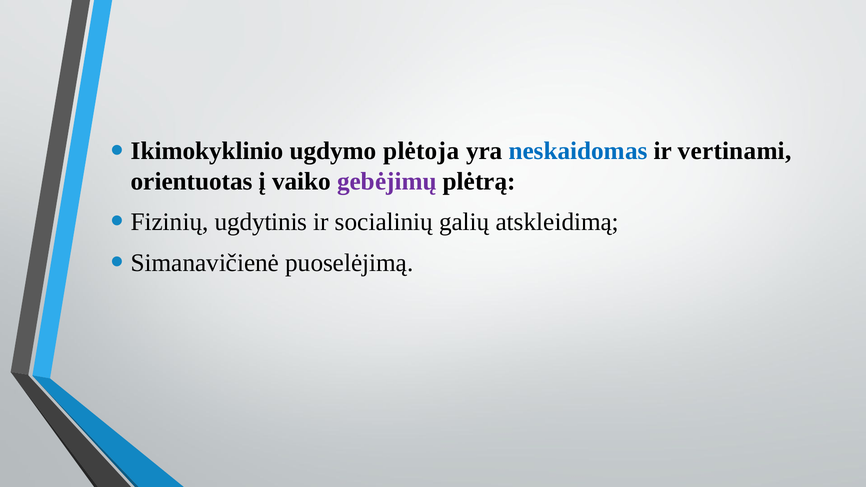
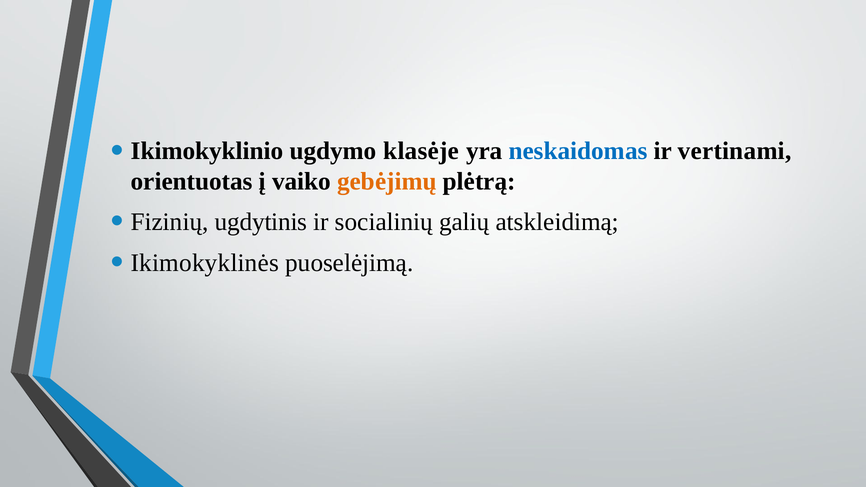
plėtoja: plėtoja -> klasėje
gebėjimų colour: purple -> orange
Simanavičienė: Simanavičienė -> Ikimokyklinės
